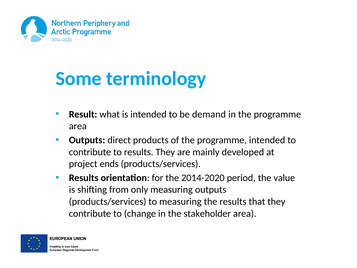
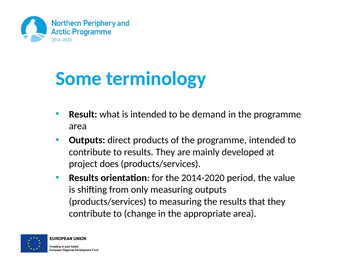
ends: ends -> does
stakeholder: stakeholder -> appropriate
